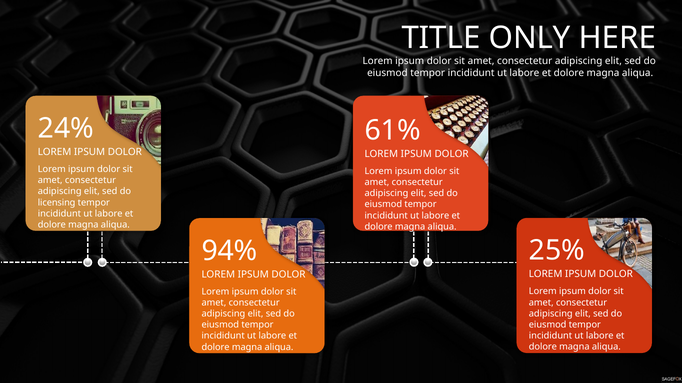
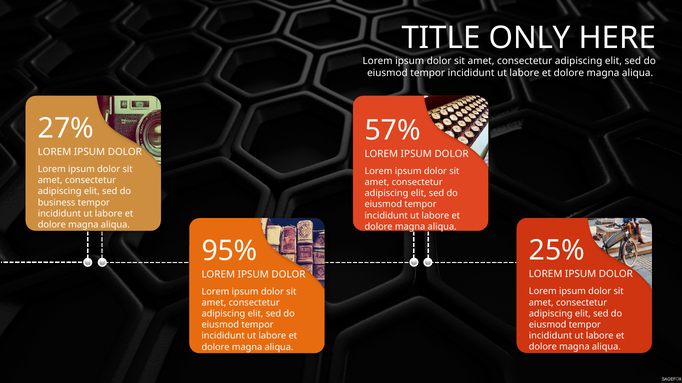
24%: 24% -> 27%
61%: 61% -> 57%
licensing: licensing -> business
94%: 94% -> 95%
